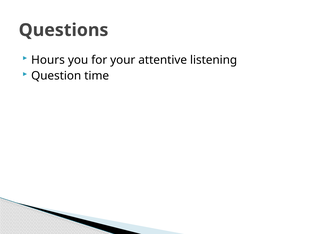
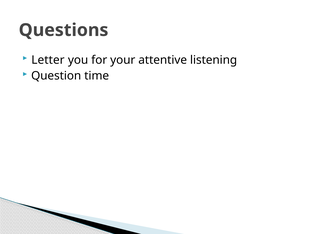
Hours: Hours -> Letter
